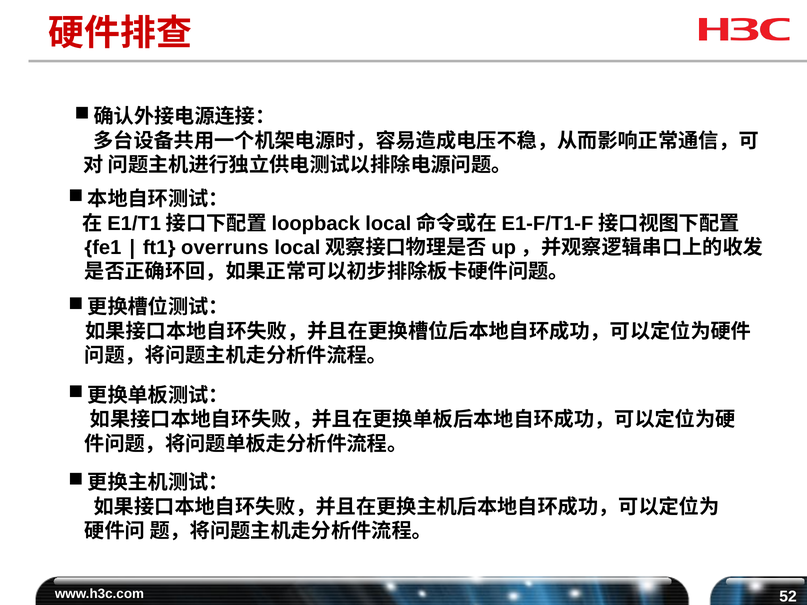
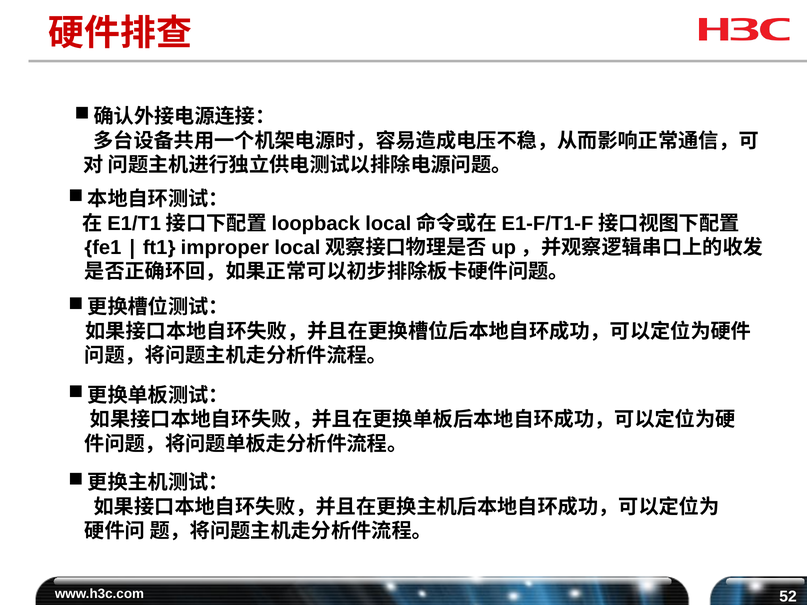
overruns: overruns -> improper
